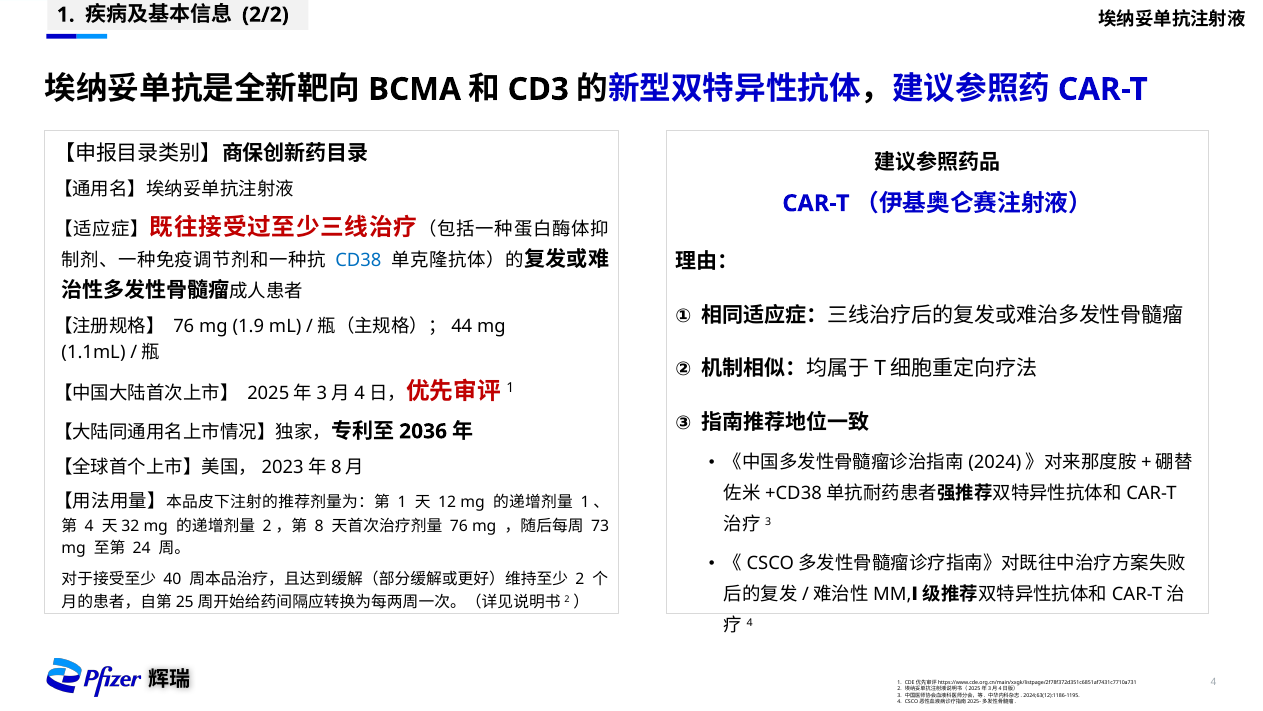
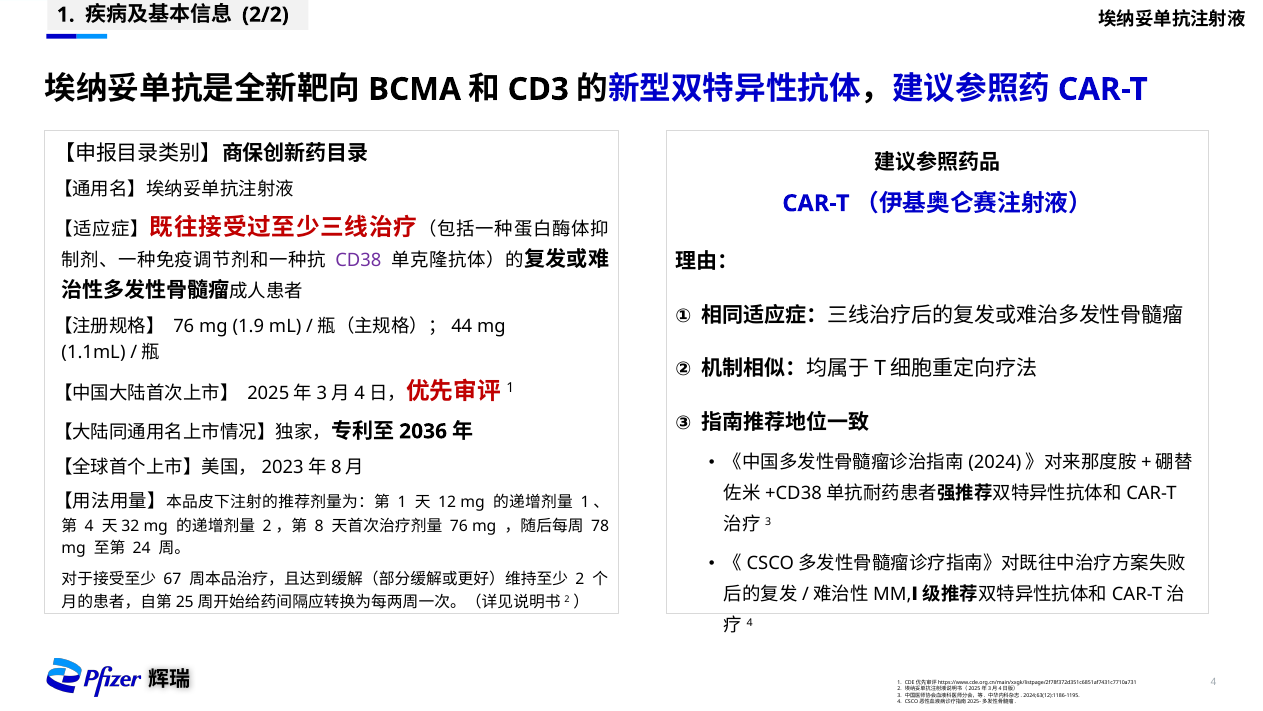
CD38 colour: blue -> purple
73: 73 -> 78
40: 40 -> 67
